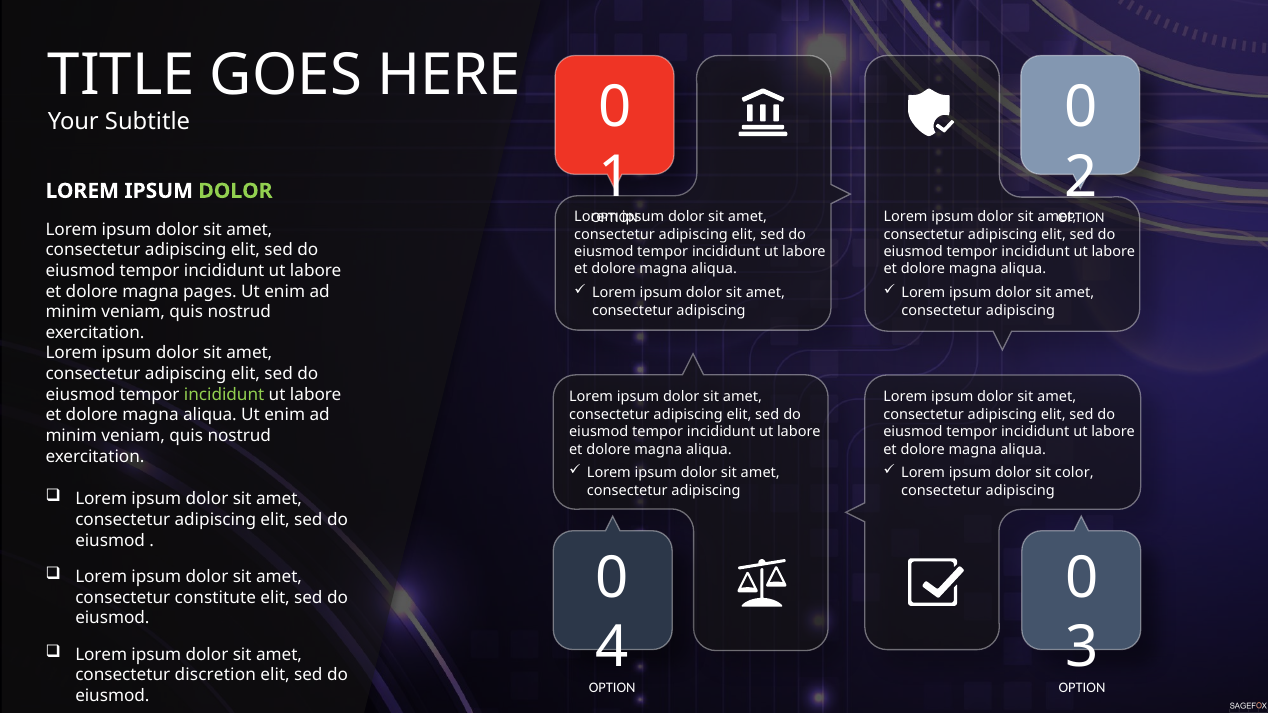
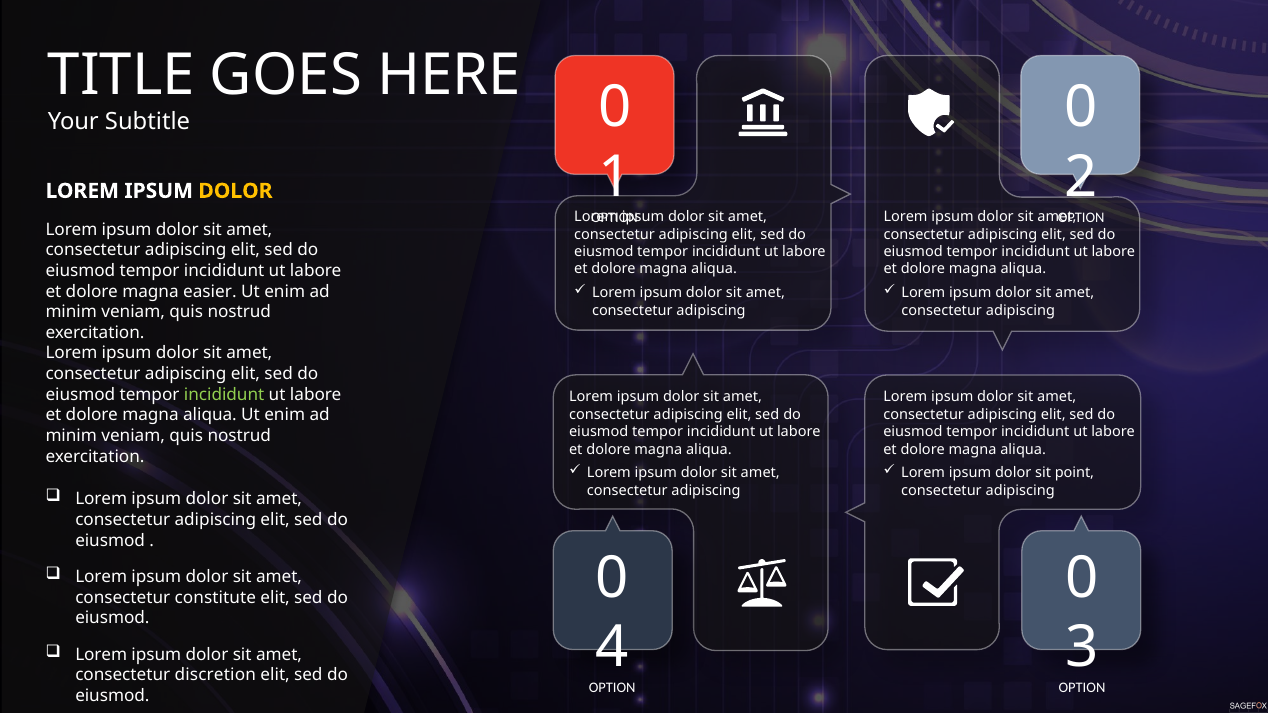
DOLOR at (235, 191) colour: light green -> yellow
pages: pages -> easier
color: color -> point
